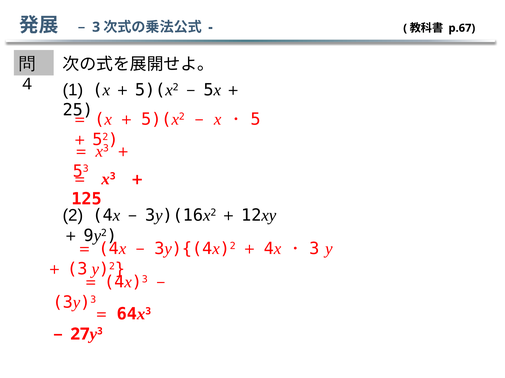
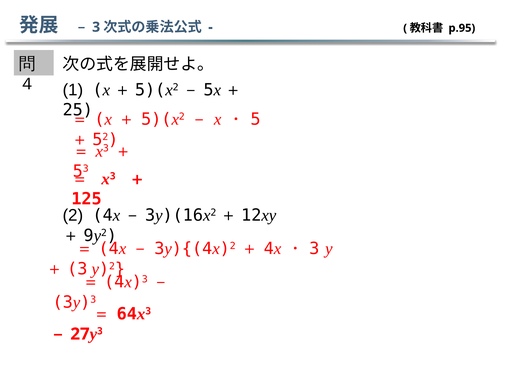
p.67: p.67 -> p.95
